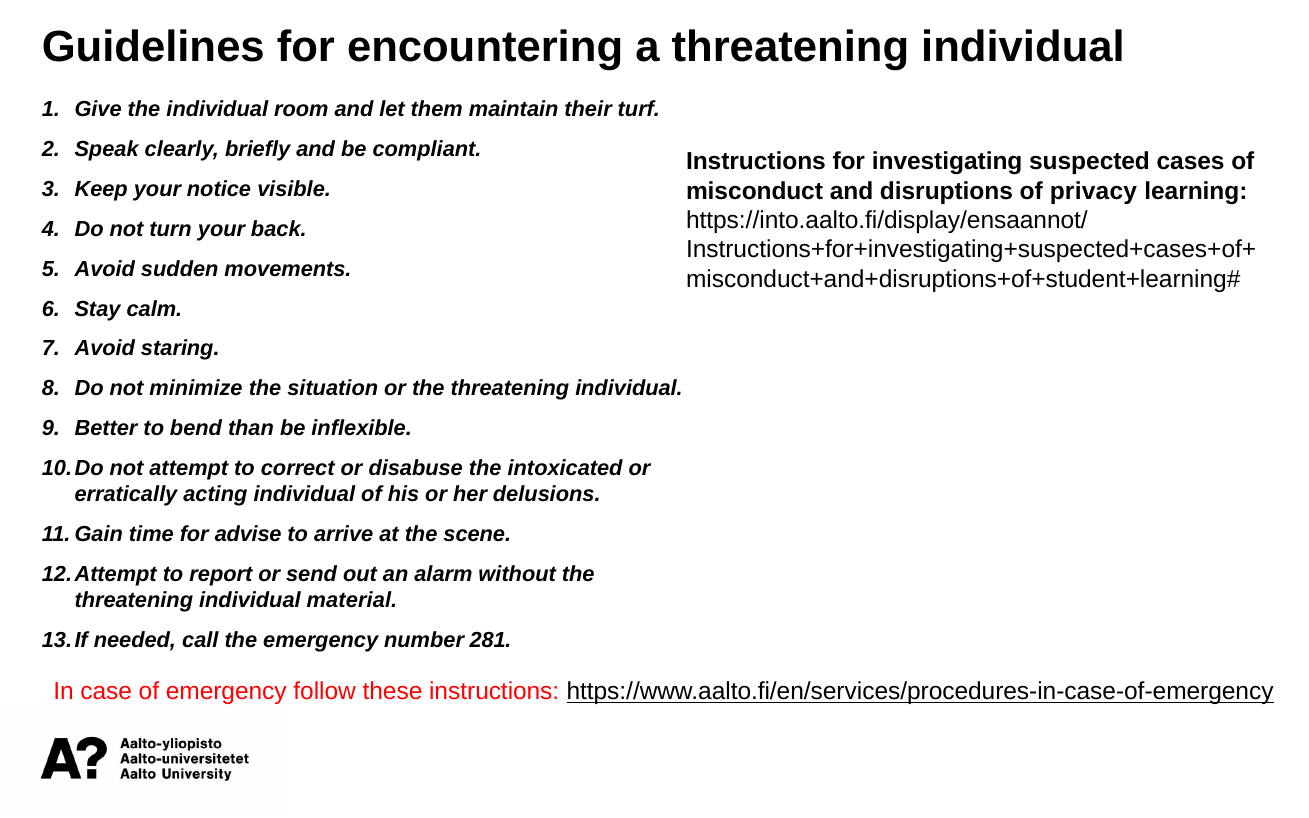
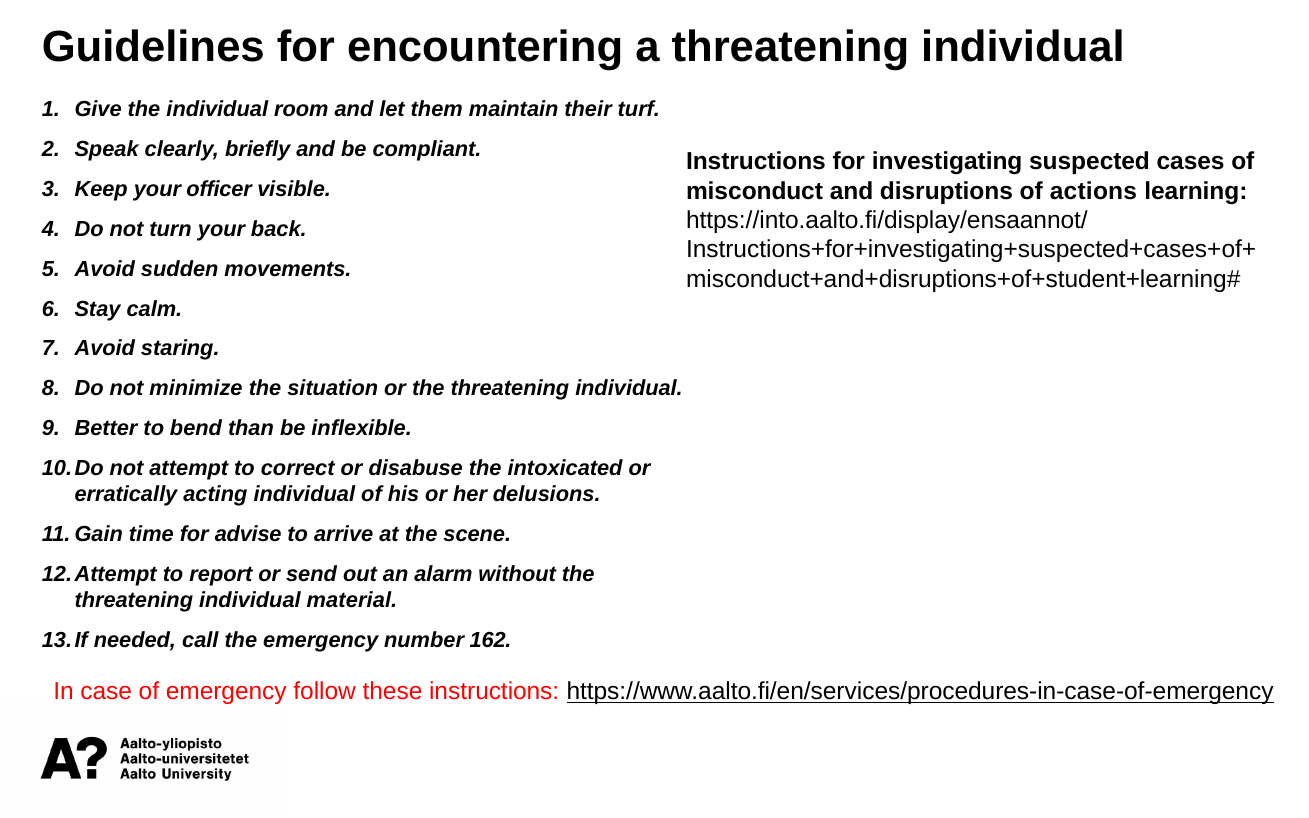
notice: notice -> officer
privacy: privacy -> actions
281: 281 -> 162
